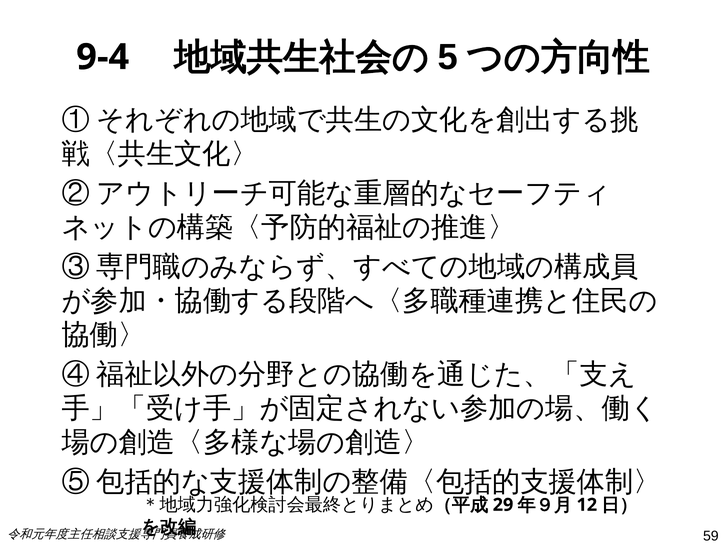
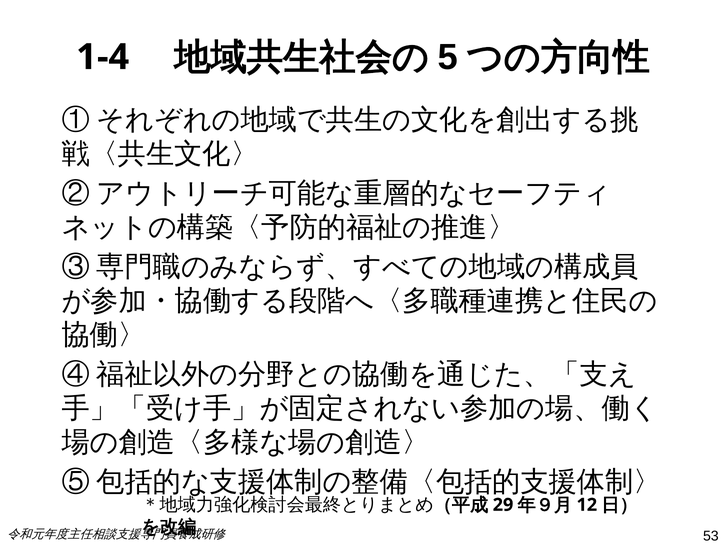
9-4: 9-4 -> 1-4
59: 59 -> 53
